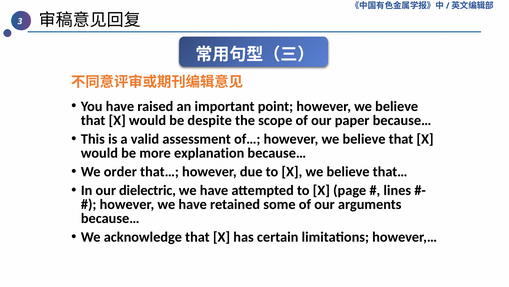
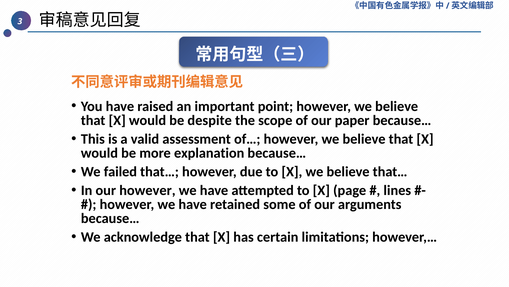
order: order -> failed
our dielectric: dielectric -> however
